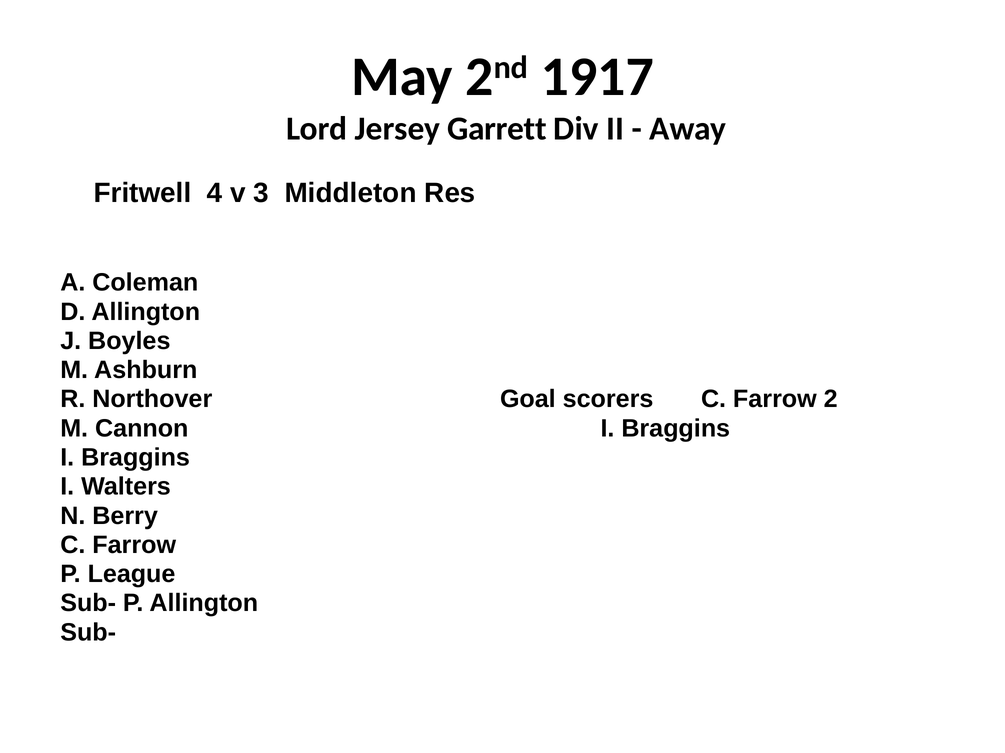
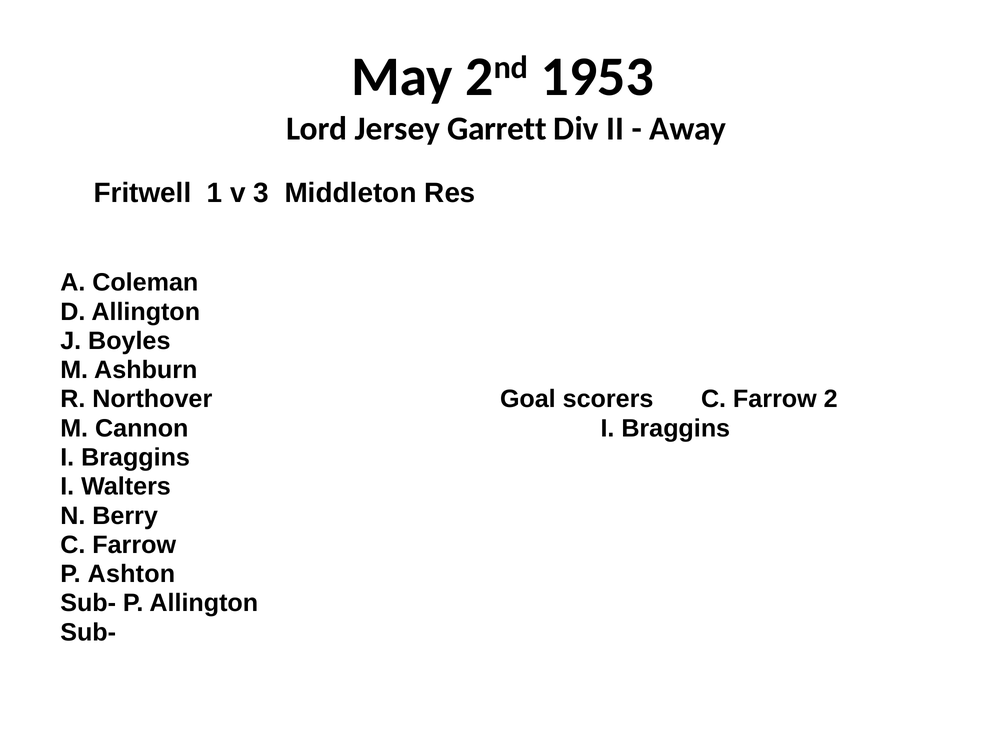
1917: 1917 -> 1953
4: 4 -> 1
League: League -> Ashton
